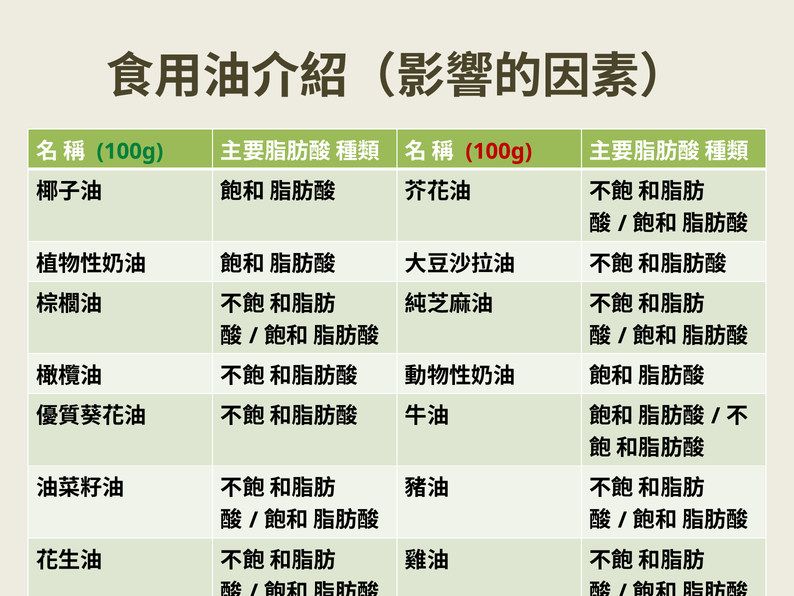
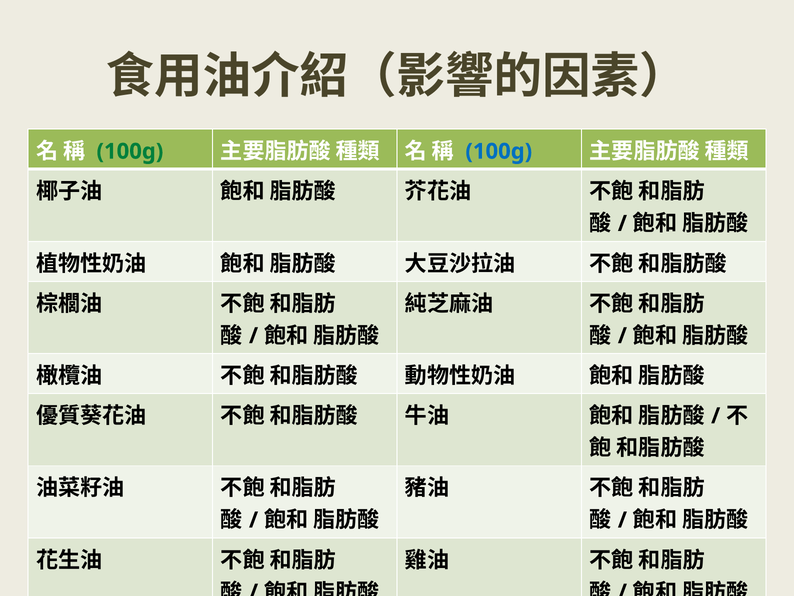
100g at (499, 151) colour: red -> blue
